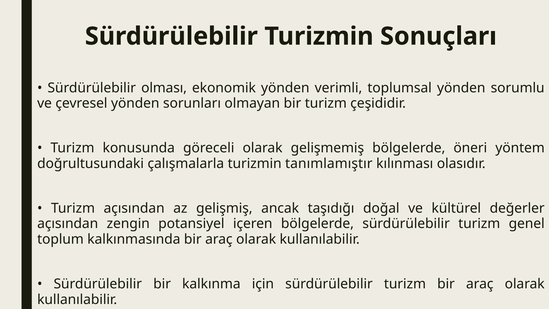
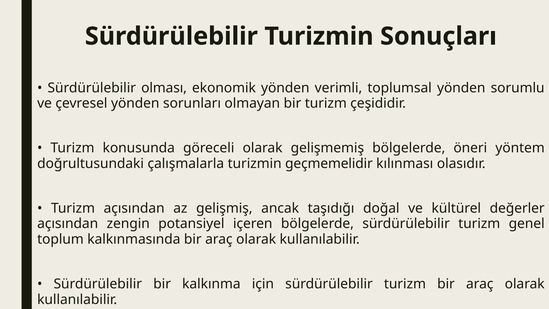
tanımlamıştır: tanımlamıştır -> geçmemelidir
